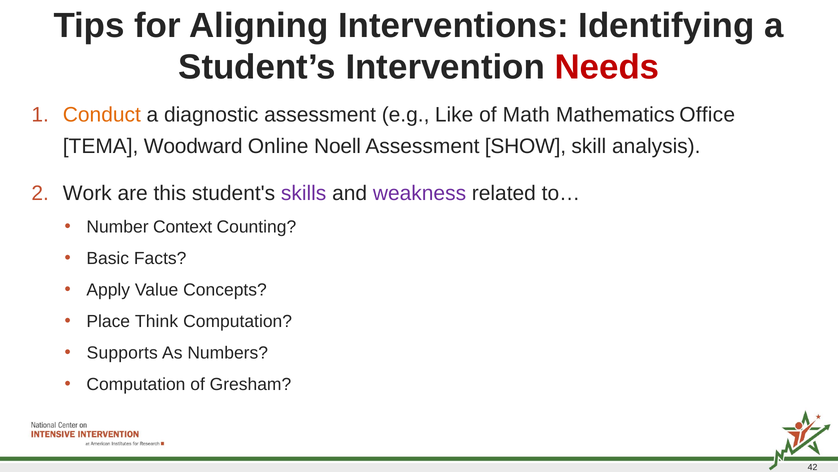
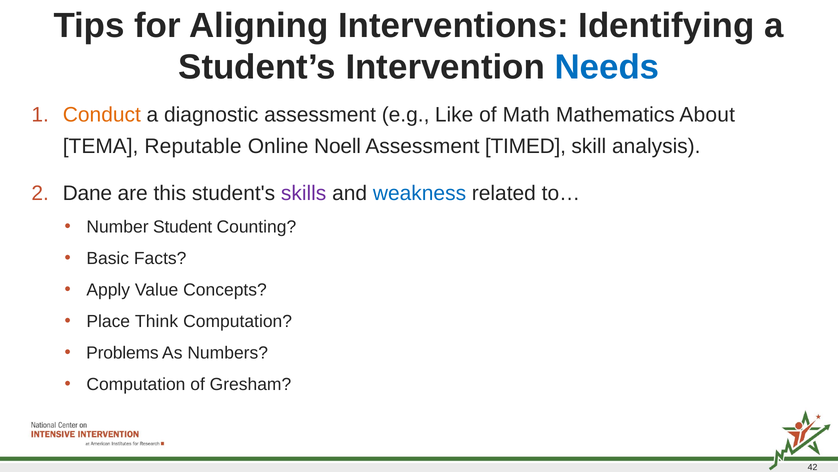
Needs colour: red -> blue
Office: Office -> About
Woodward: Woodward -> Reputable
SHOW: SHOW -> TIMED
Work: Work -> Dane
weakness colour: purple -> blue
Context: Context -> Student
Supports: Supports -> Problems
